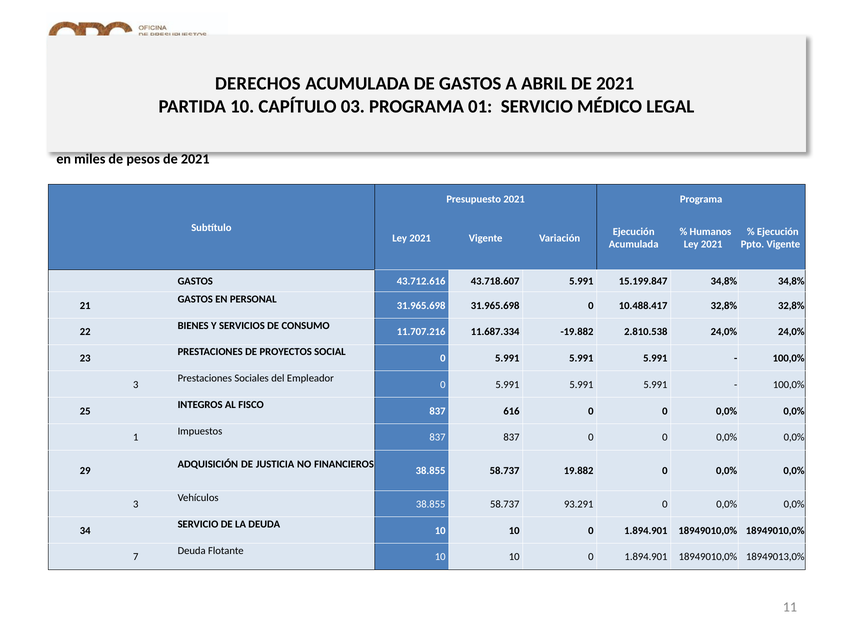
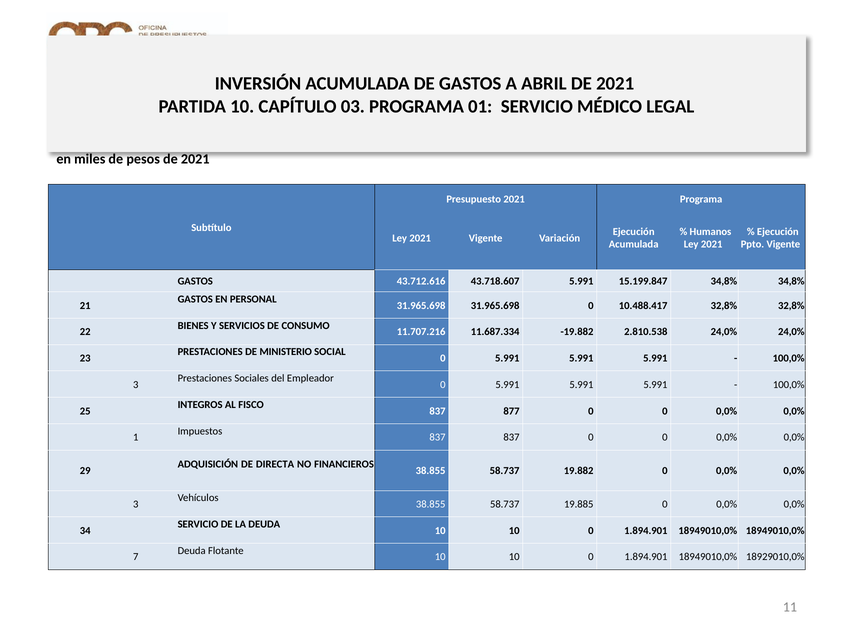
DERECHOS: DERECHOS -> INVERSIÓN
PROYECTOS: PROYECTOS -> MINISTERIO
616: 616 -> 877
JUSTICIA: JUSTICIA -> DIRECTA
93.291: 93.291 -> 19.885
18949013,0%: 18949013,0% -> 18929010,0%
